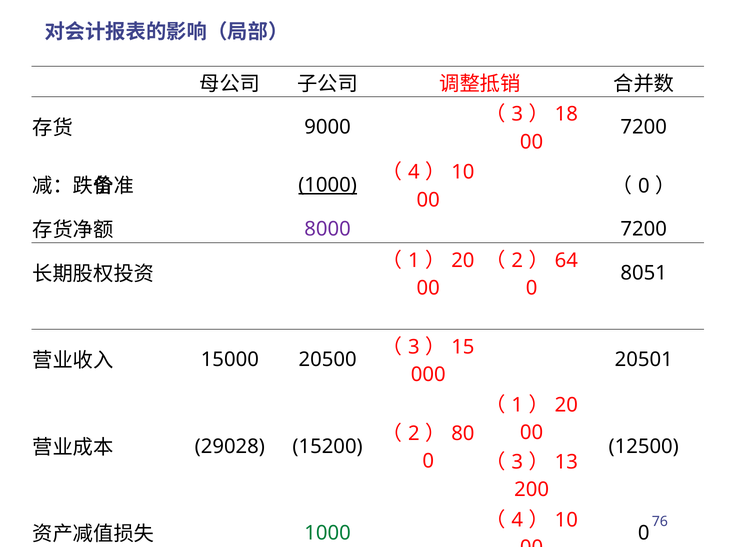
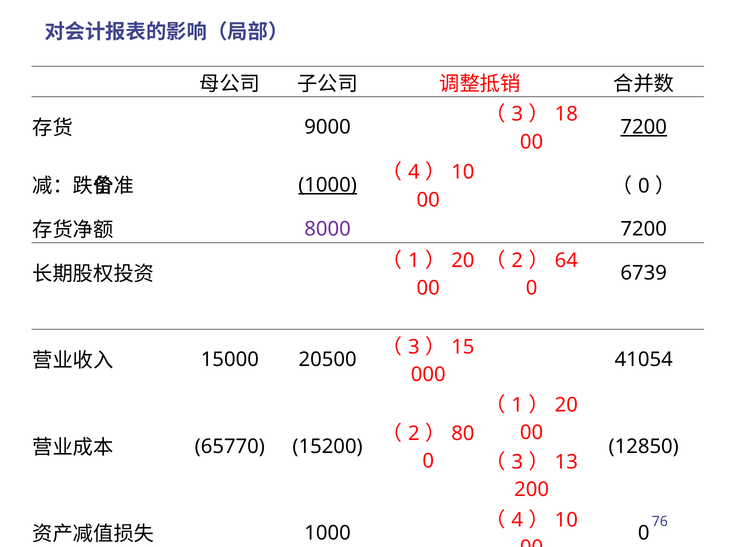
7200 at (644, 127) underline: none -> present
8051: 8051 -> 6739
20501: 20501 -> 41054
29028: 29028 -> 65770
12500: 12500 -> 12850
1000 at (328, 534) colour: green -> black
